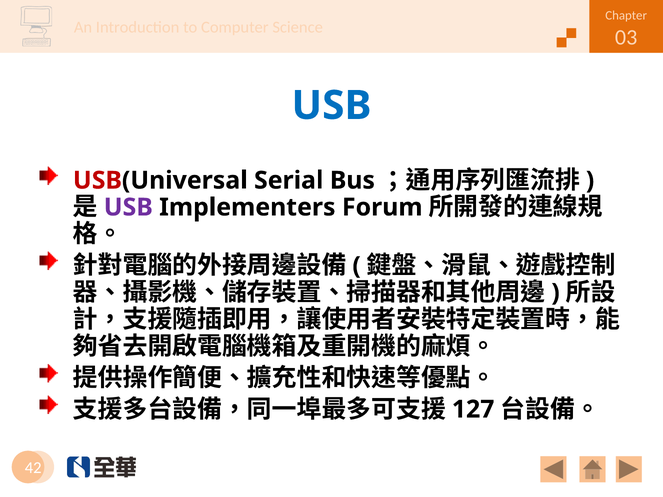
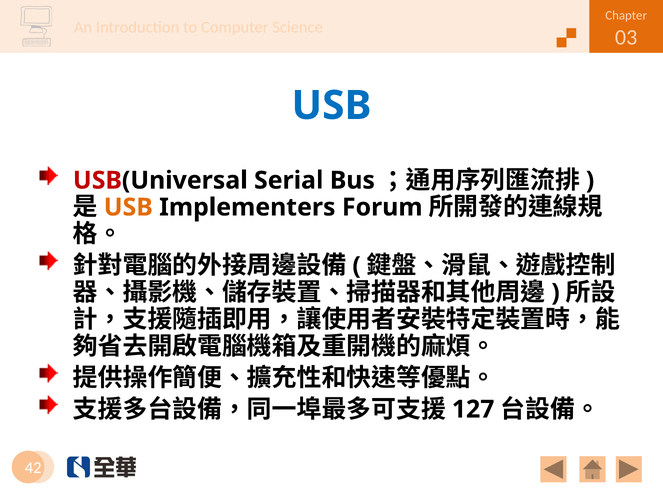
USB at (128, 207) colour: purple -> orange
